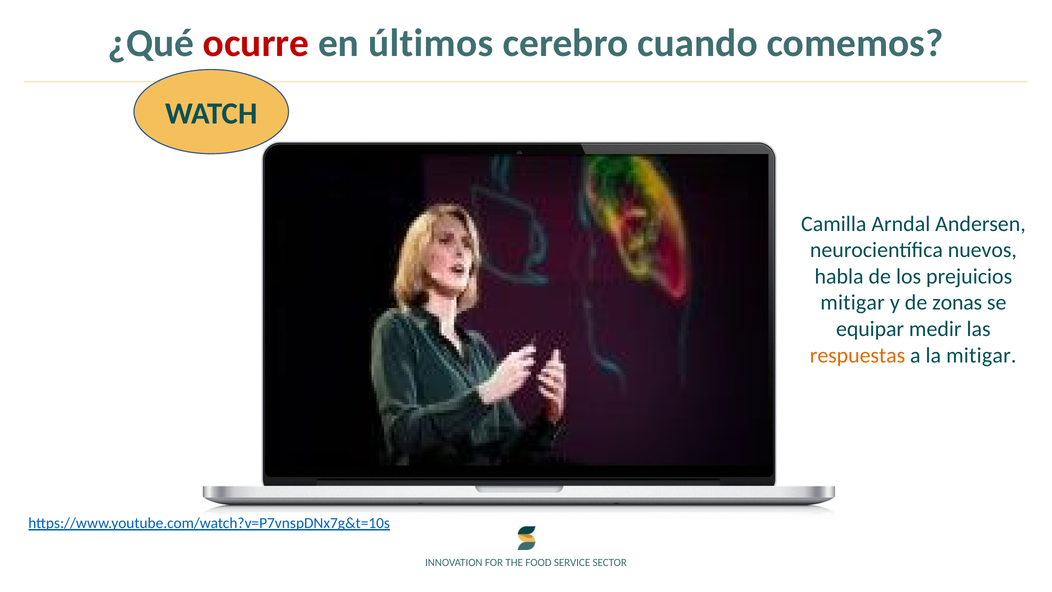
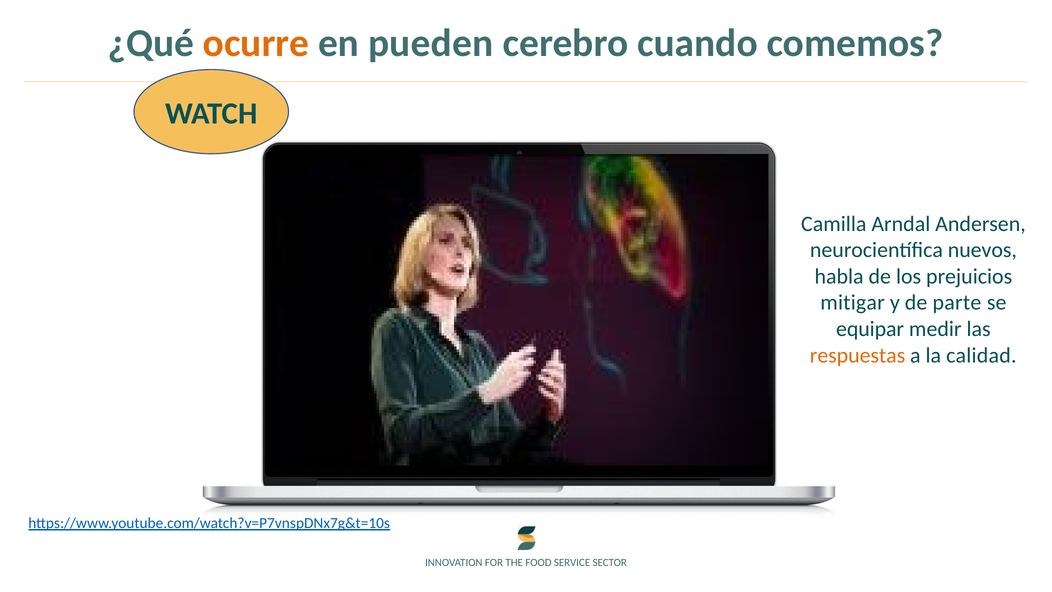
ocurre colour: red -> orange
últimos: últimos -> pueden
zonas: zonas -> parte
la mitigar: mitigar -> calidad
